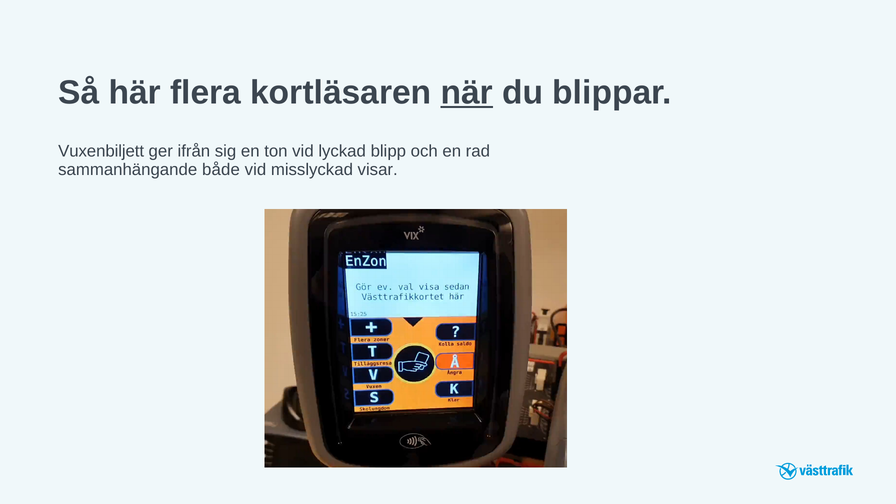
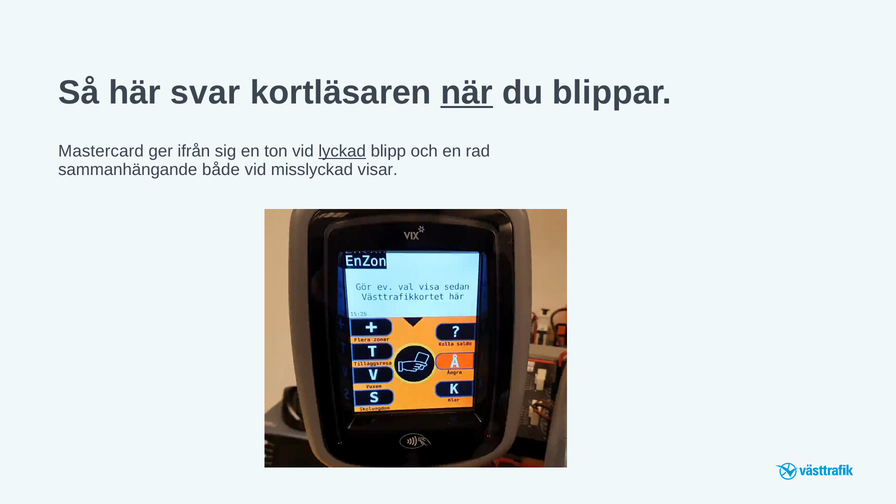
flera: flera -> svar
Vuxenbiljett: Vuxenbiljett -> Mastercard
lyckad underline: none -> present
